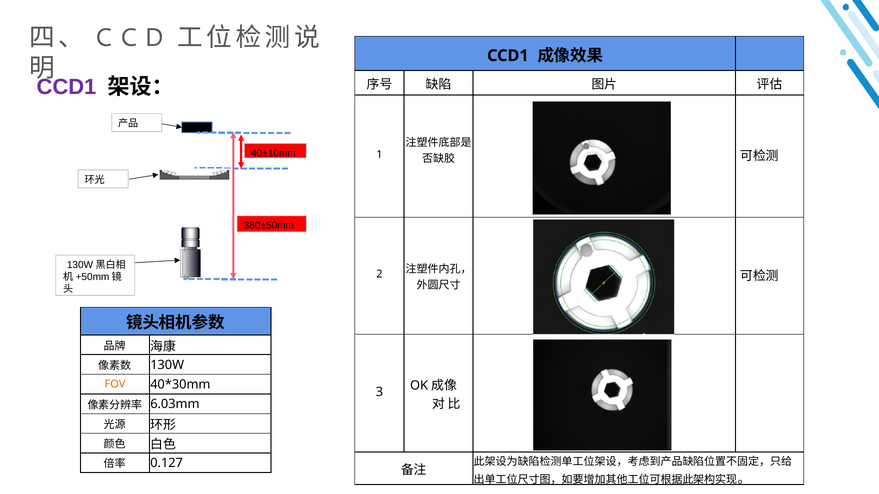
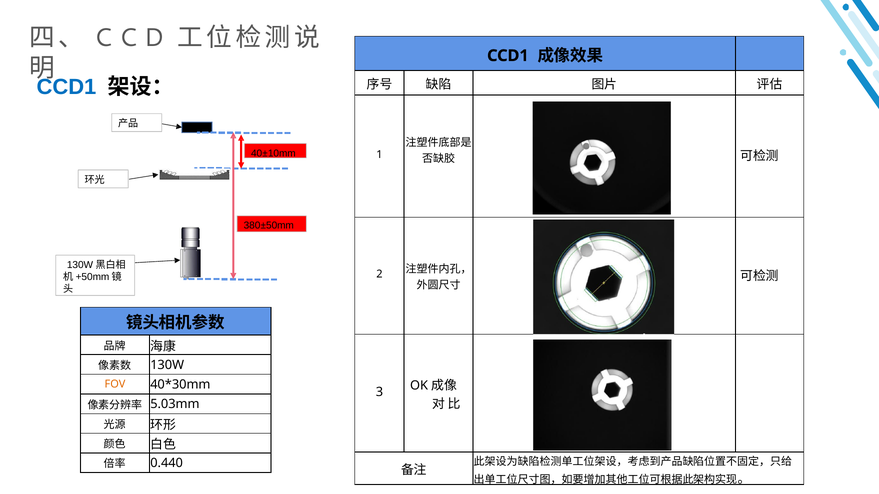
CCD1 at (66, 87) colour: purple -> blue
6.03mm: 6.03mm -> 5.03mm
0.127: 0.127 -> 0.440
